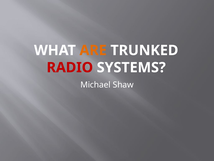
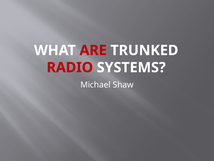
ARE colour: orange -> red
